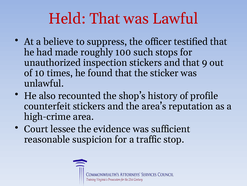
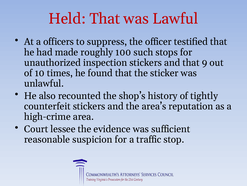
believe: believe -> officers
profile: profile -> tightly
